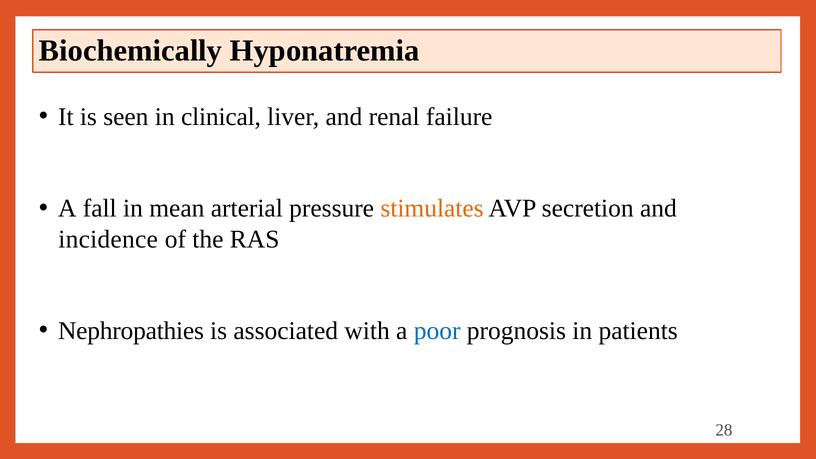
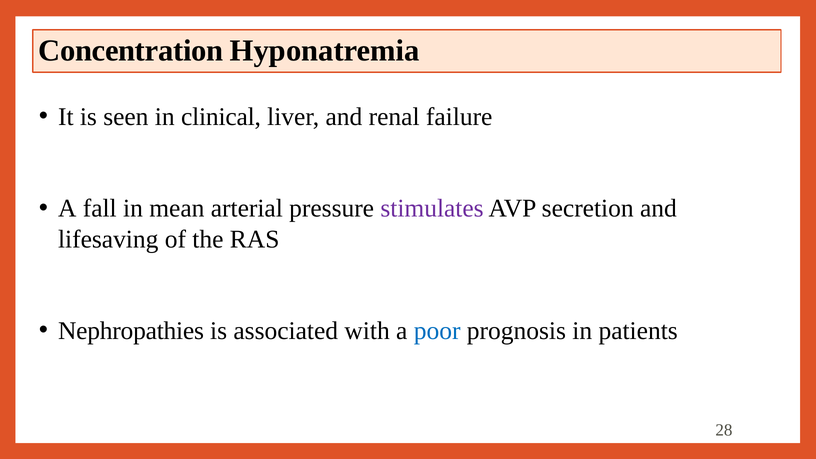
Biochemically: Biochemically -> Concentration
stimulates colour: orange -> purple
incidence: incidence -> lifesaving
